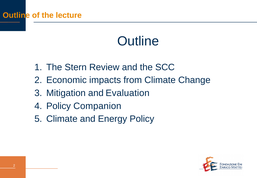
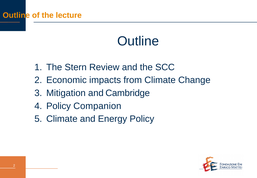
Evaluation: Evaluation -> Cambridge
